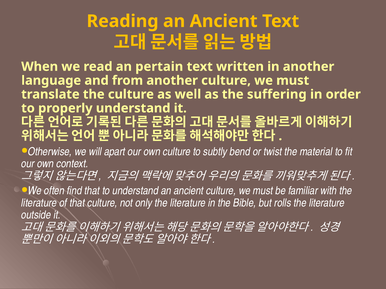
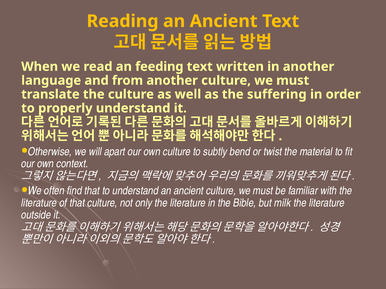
pertain: pertain -> feeding
rolls: rolls -> milk
